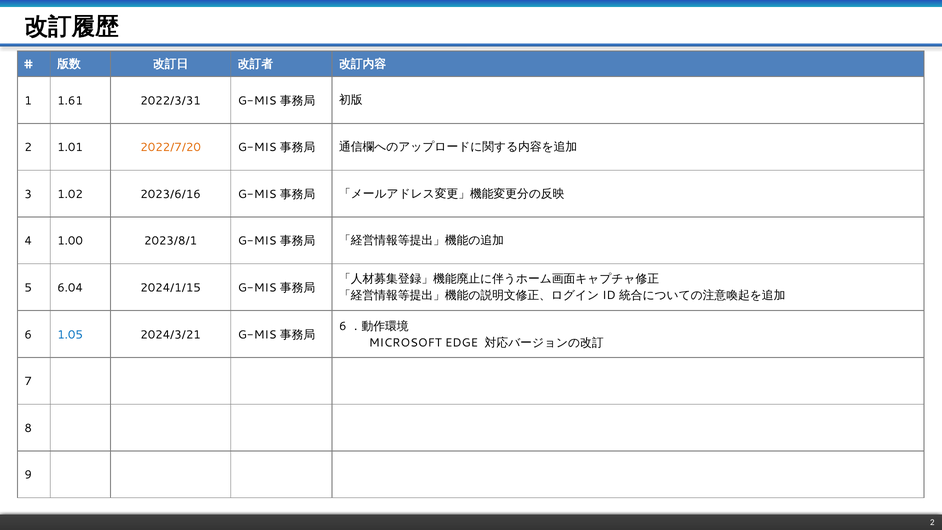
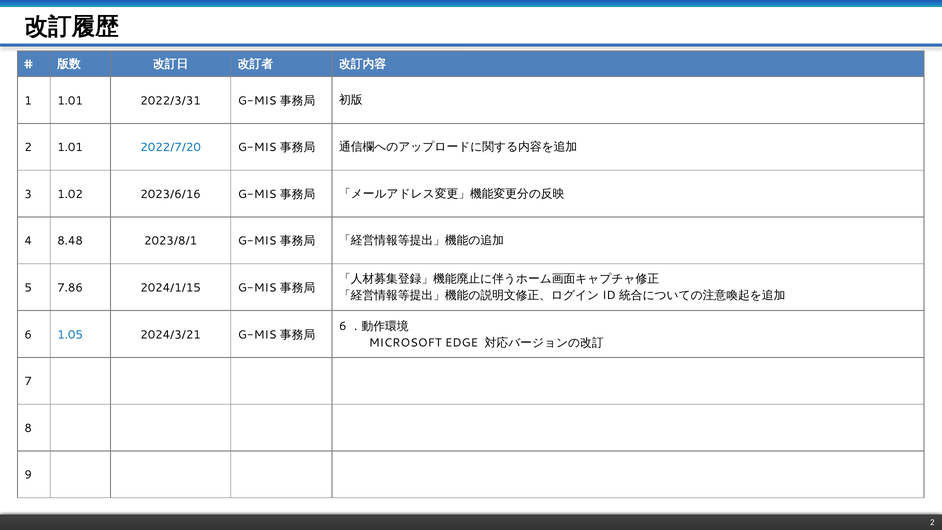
1 1.61: 1.61 -> 1.01
2022/7/20 colour: orange -> blue
1.00: 1.00 -> 8.48
6.04: 6.04 -> 7.86
